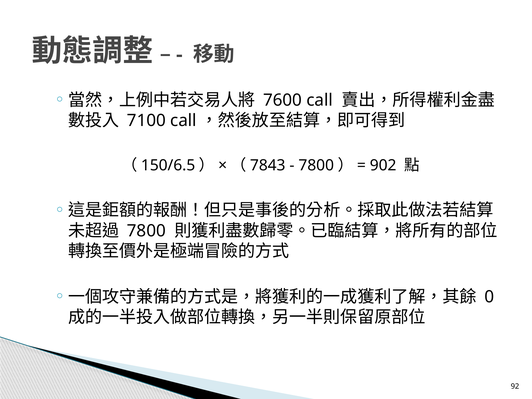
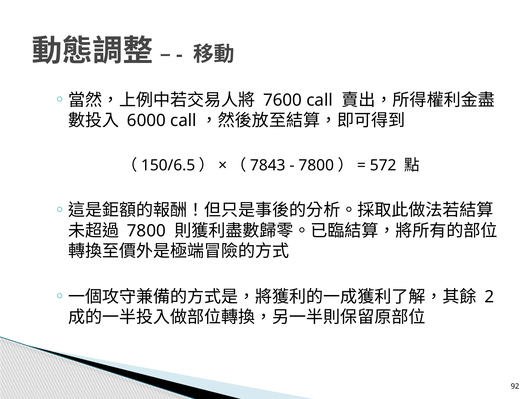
7100: 7100 -> 6000
902: 902 -> 572
0: 0 -> 2
